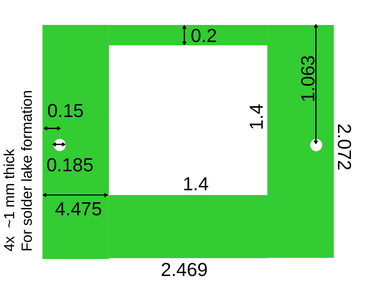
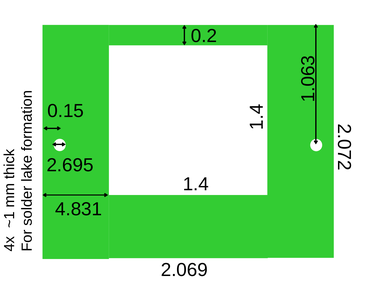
0.185: 0.185 -> 2.695
4.475: 4.475 -> 4.831
2.469: 2.469 -> 2.069
